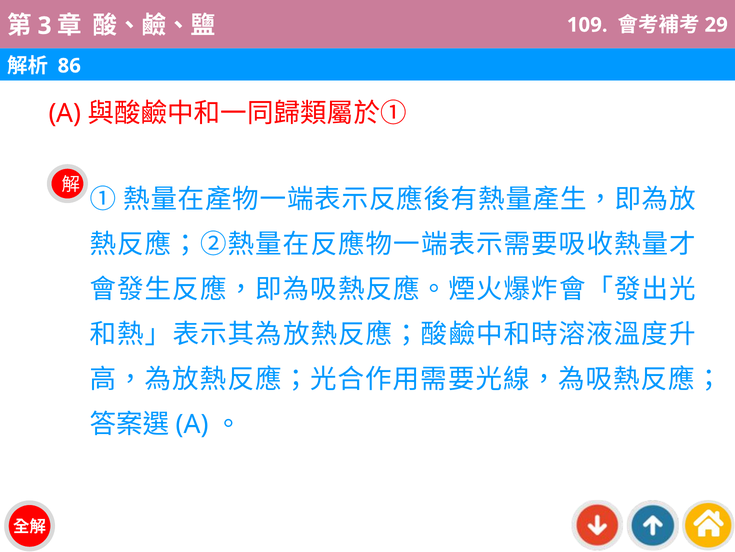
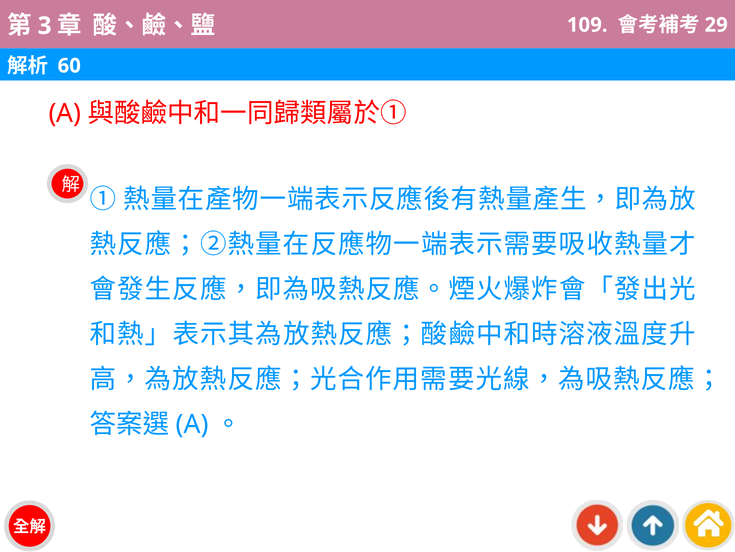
86: 86 -> 60
